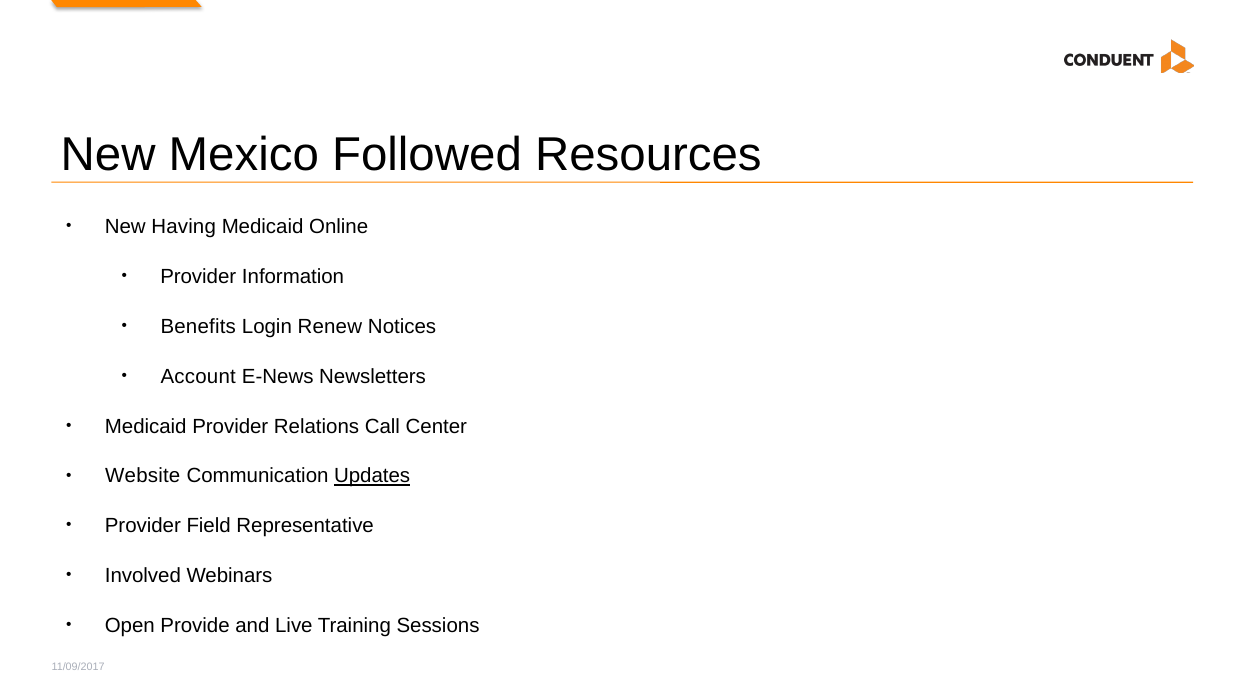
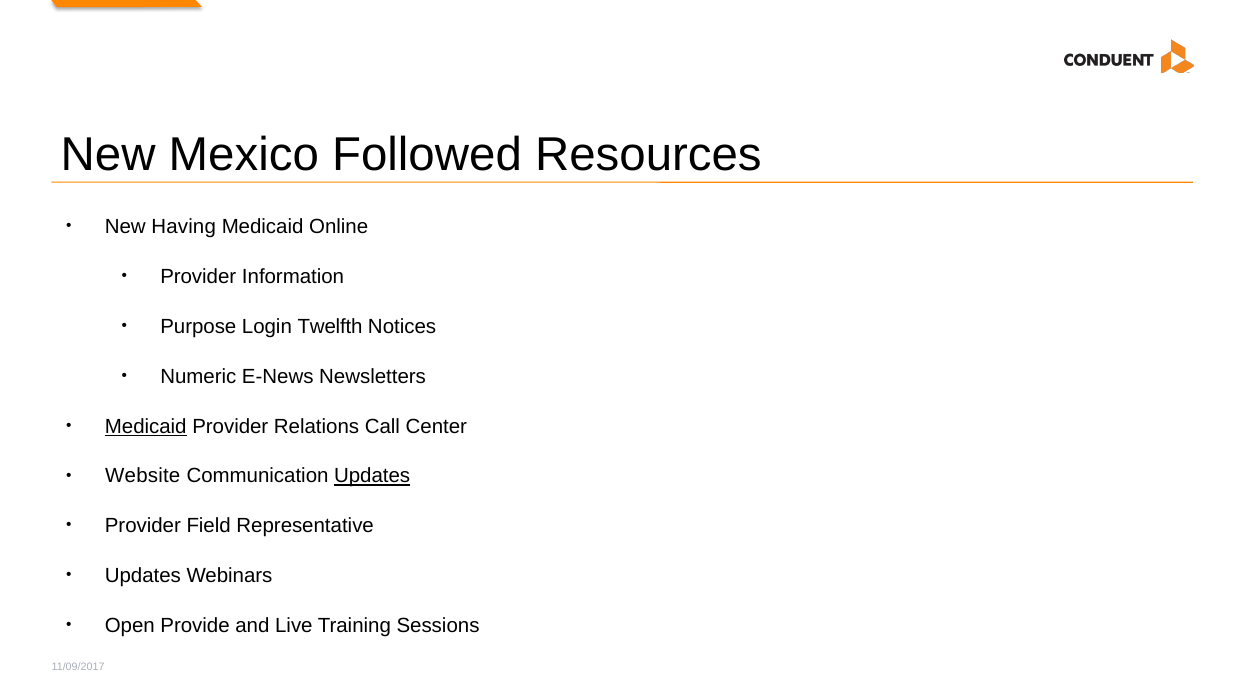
Benefits: Benefits -> Purpose
Renew: Renew -> Twelfth
Account: Account -> Numeric
Medicaid at (146, 426) underline: none -> present
Involved at (143, 576): Involved -> Updates
